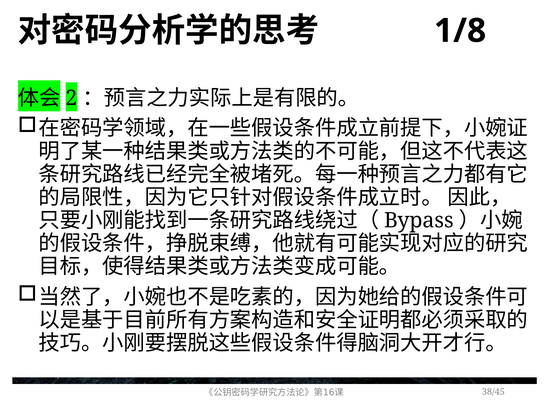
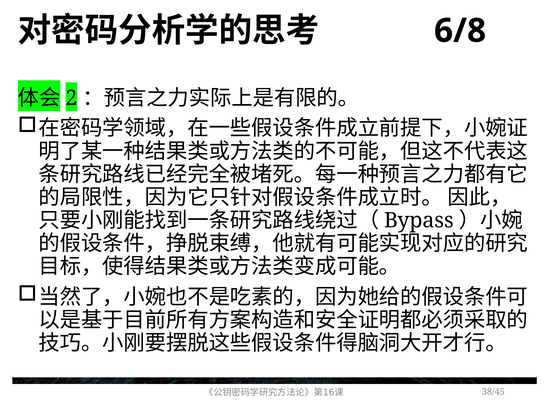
1/8: 1/8 -> 6/8
